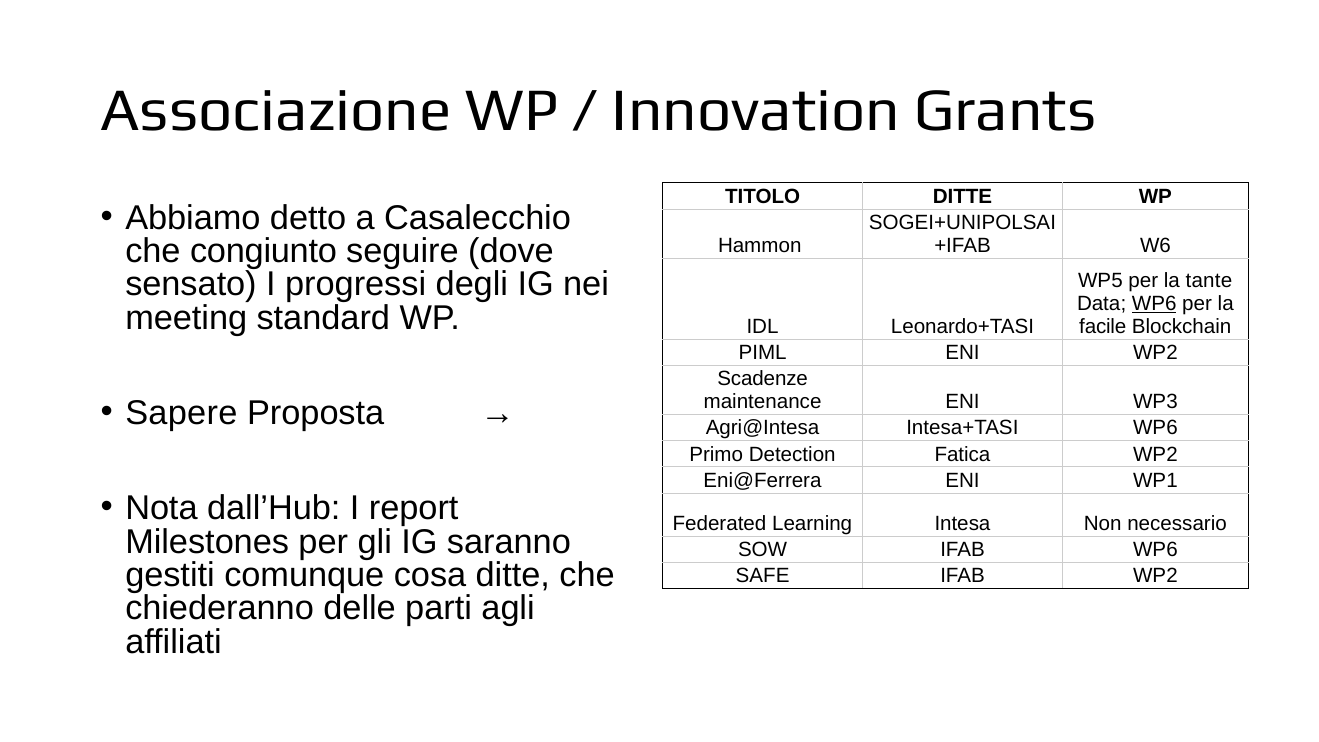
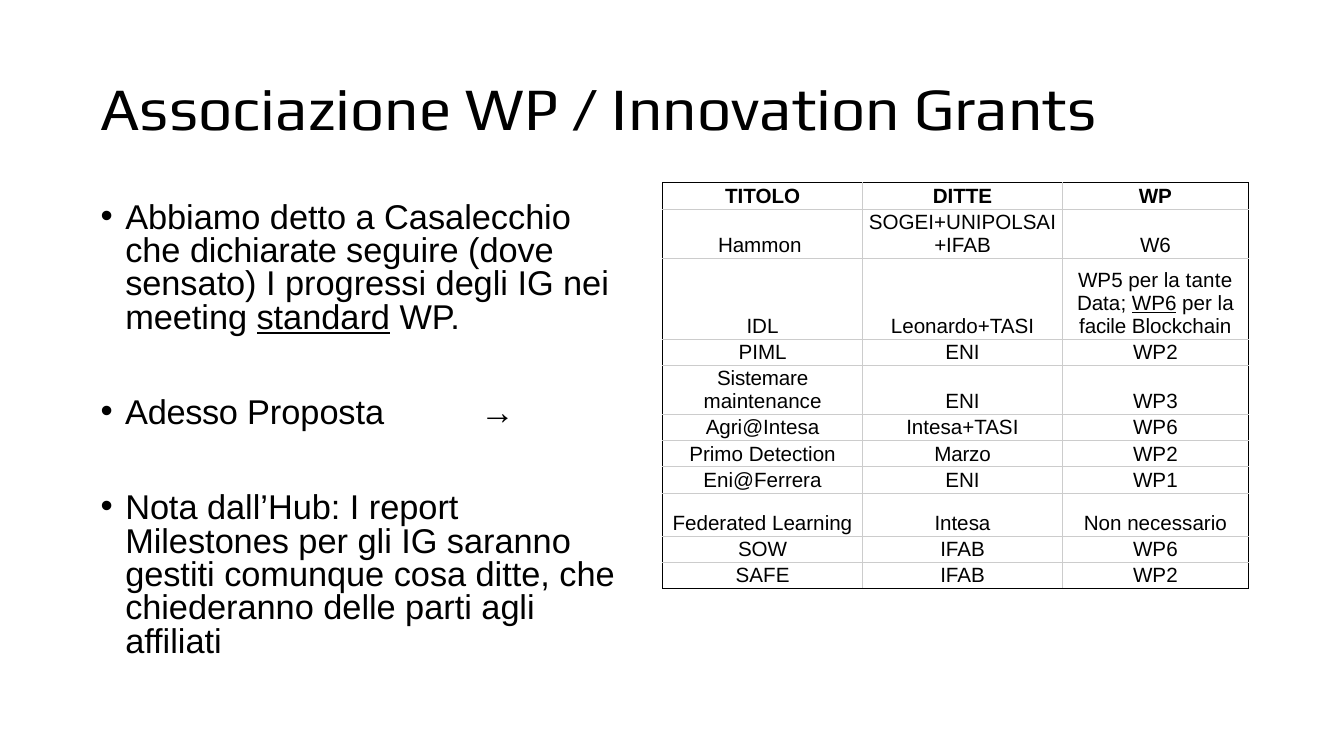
congiunto: congiunto -> dichiarate
standard underline: none -> present
Scadenze: Scadenze -> Sistemare
Sapere: Sapere -> Adesso
Fatica: Fatica -> Marzo
